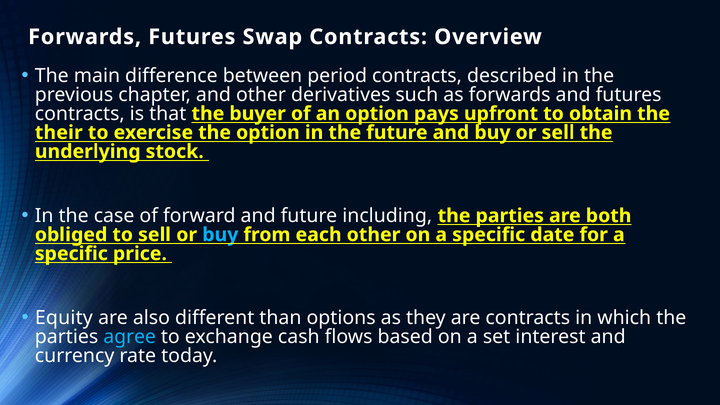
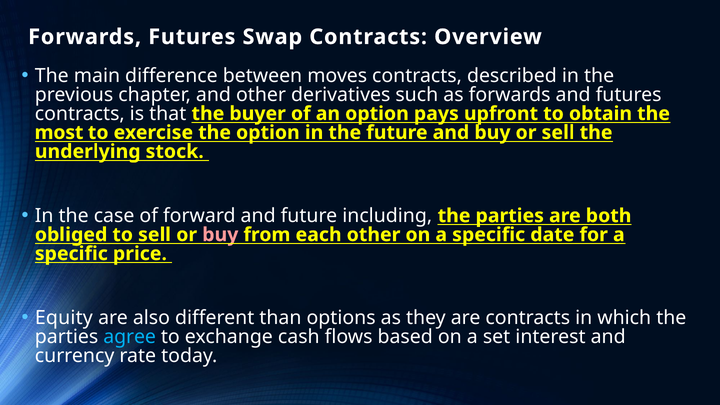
period: period -> moves
their: their -> most
buy at (220, 235) colour: light blue -> pink
